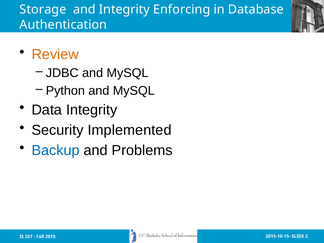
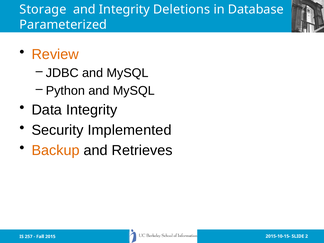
Enforcing: Enforcing -> Deletions
Authentication: Authentication -> Parameterized
Backup colour: blue -> orange
Problems: Problems -> Retrieves
